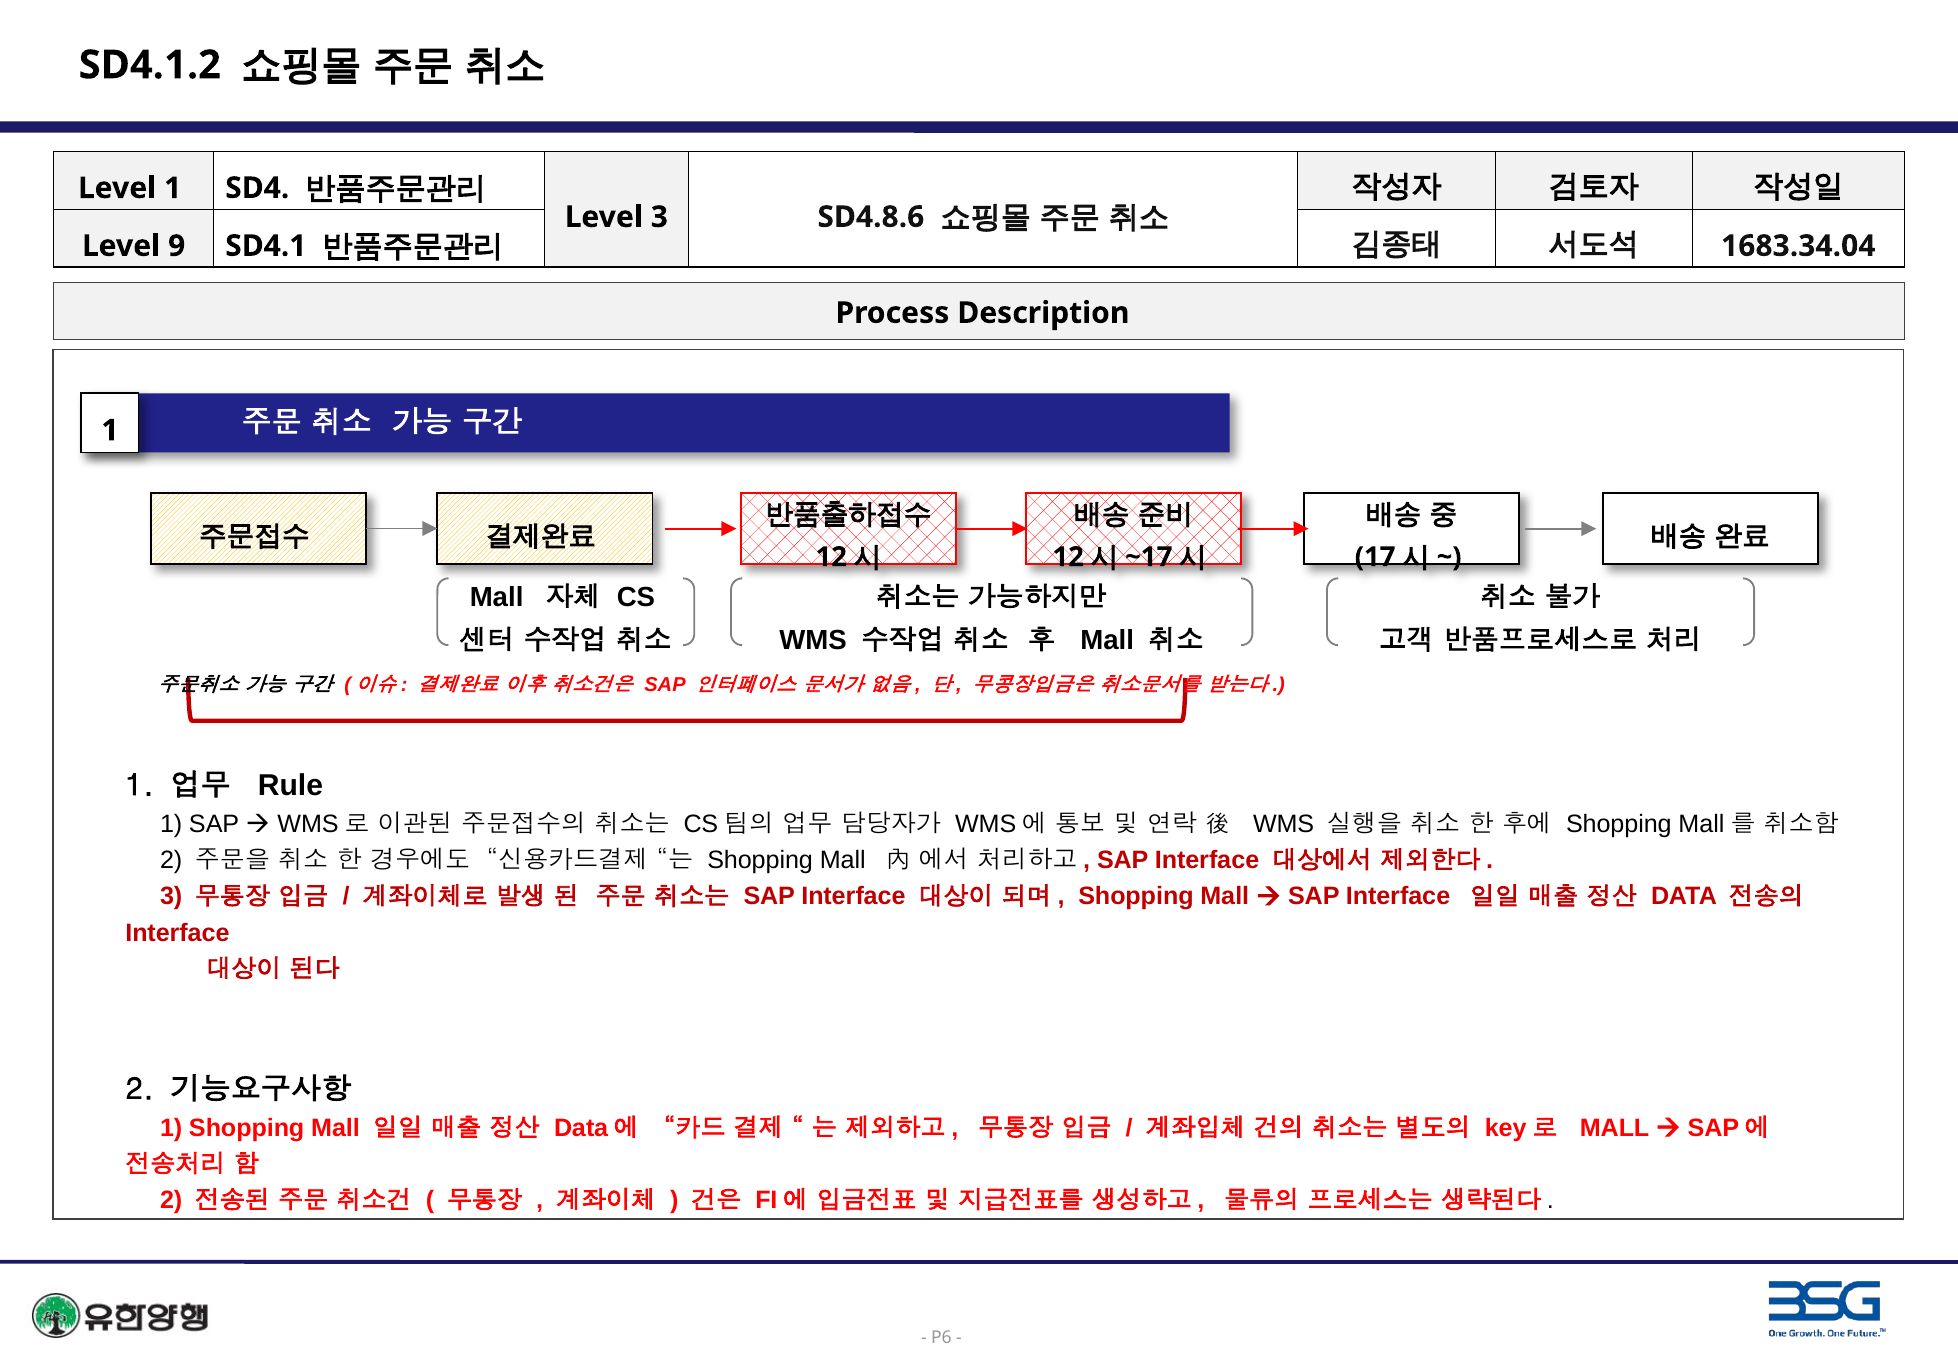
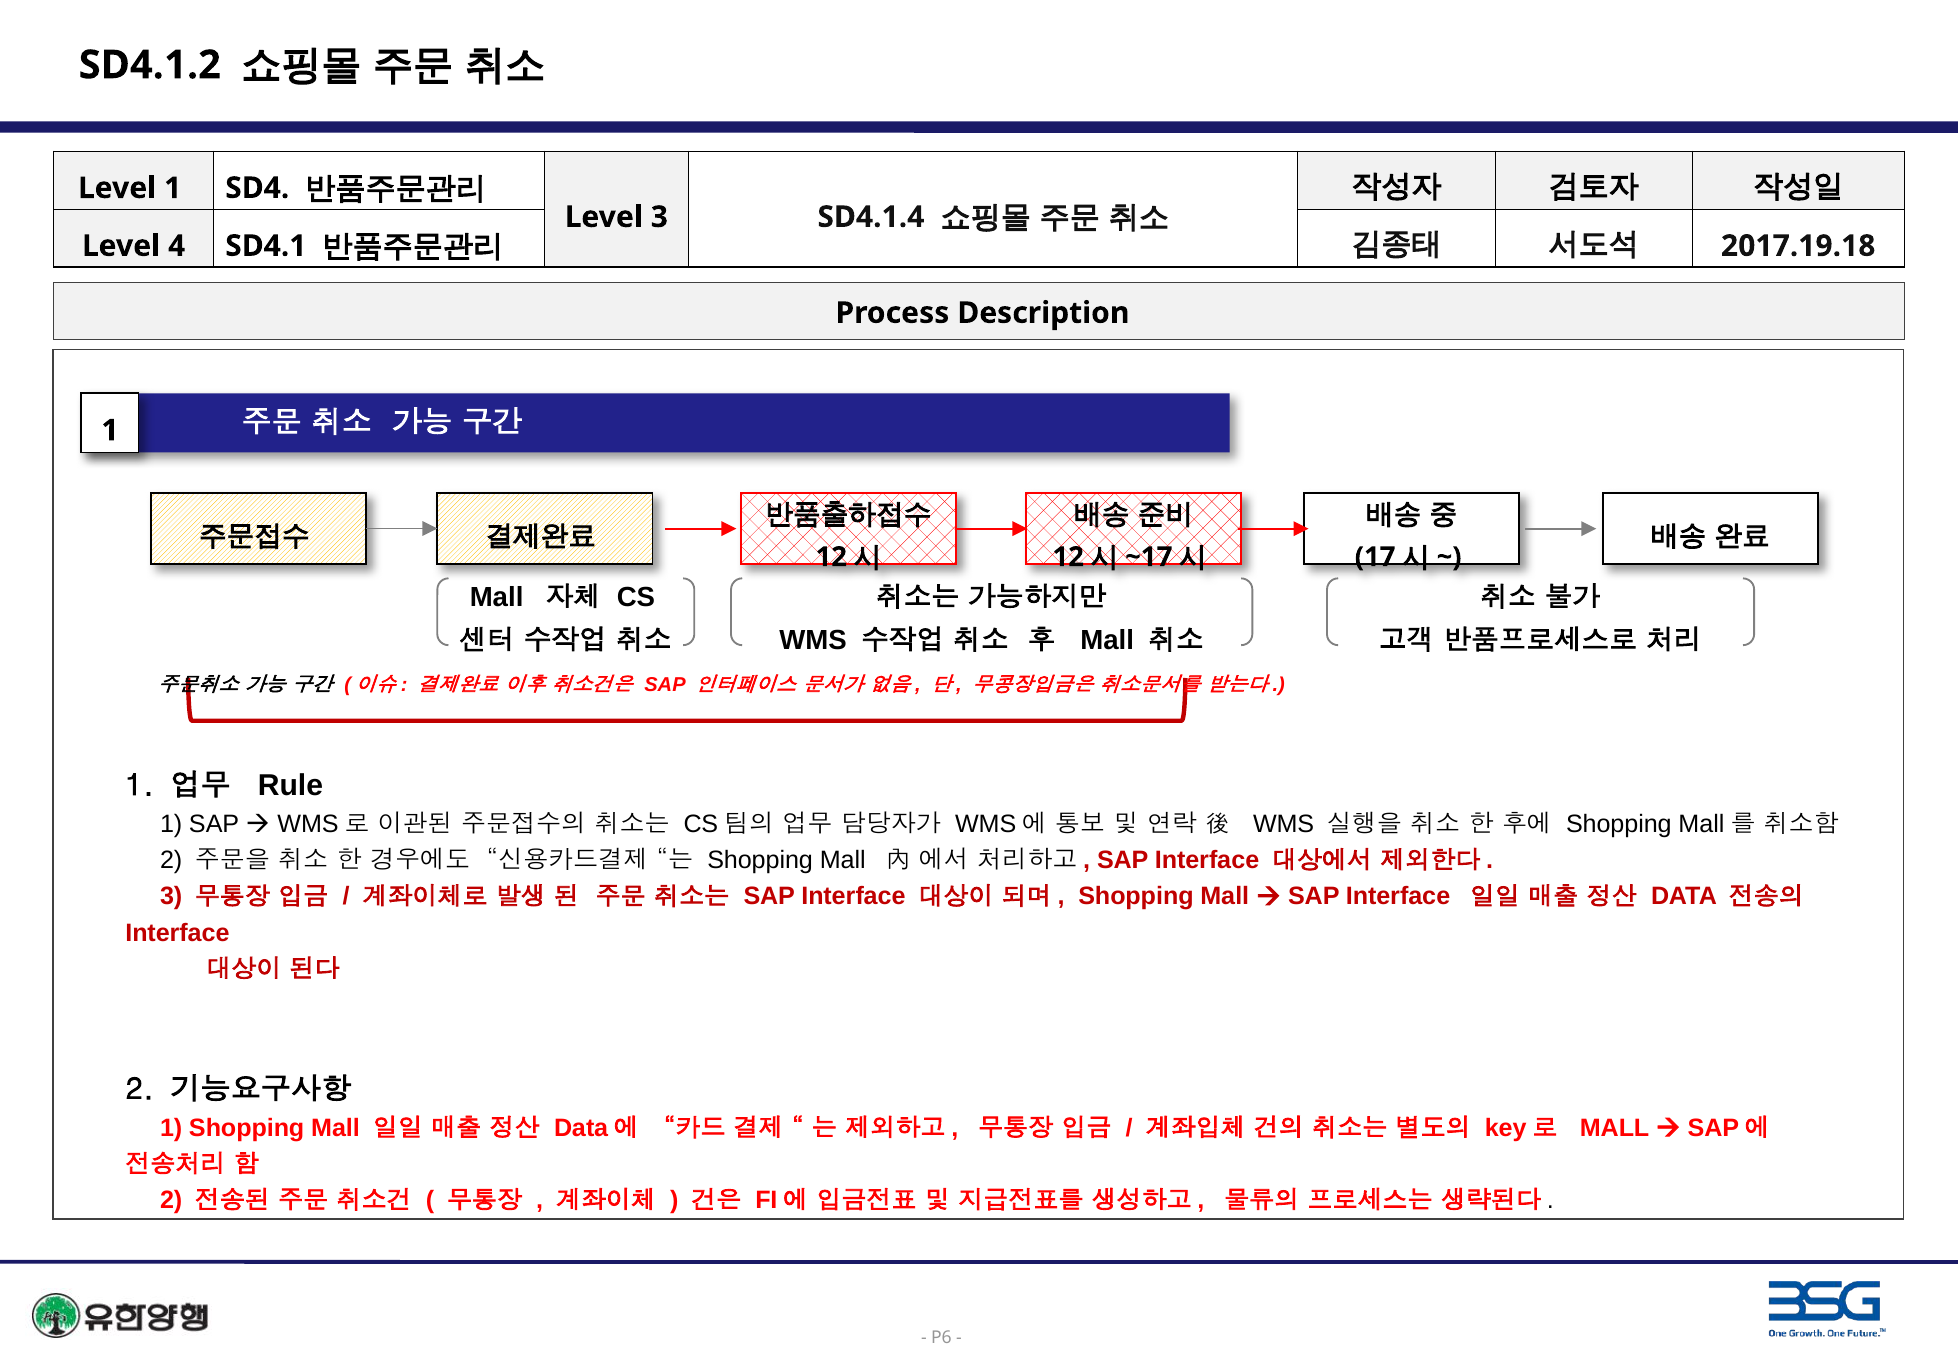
SD4.8.6: SD4.8.6 -> SD4.1.4
9: 9 -> 4
1683.34.04: 1683.34.04 -> 2017.19.18
